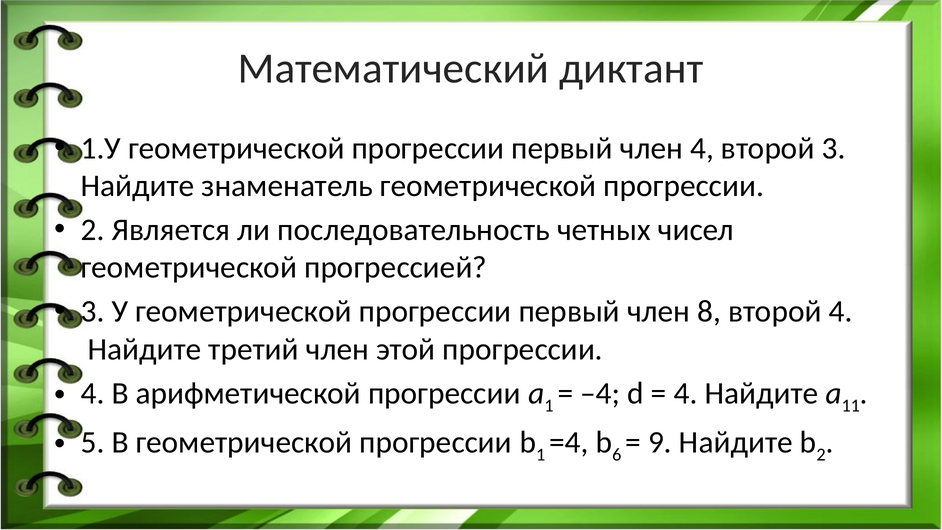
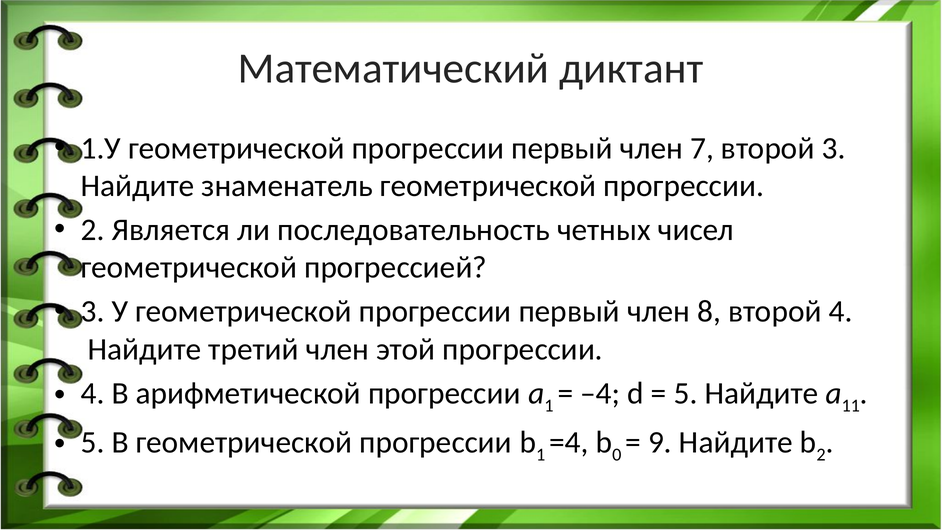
член 4: 4 -> 7
4 at (686, 393): 4 -> 5
6: 6 -> 0
